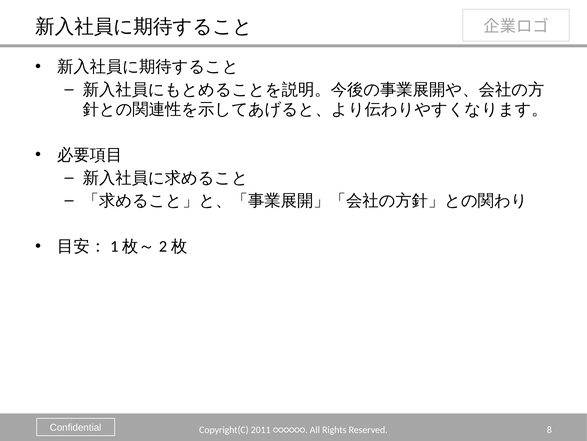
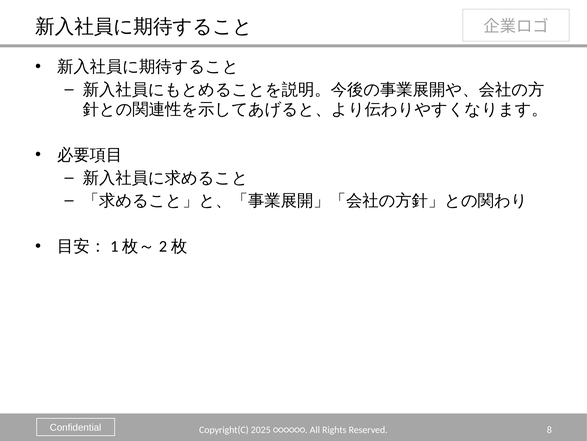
2011: 2011 -> 2025
